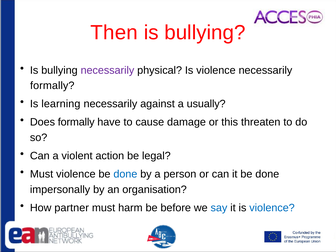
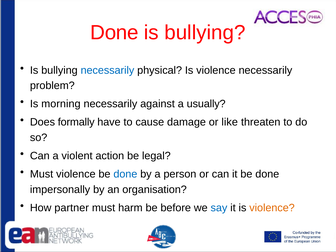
Then at (114, 33): Then -> Done
necessarily at (107, 70) colour: purple -> blue
formally at (52, 86): formally -> problem
learning: learning -> morning
this: this -> like
violence at (272, 208) colour: blue -> orange
